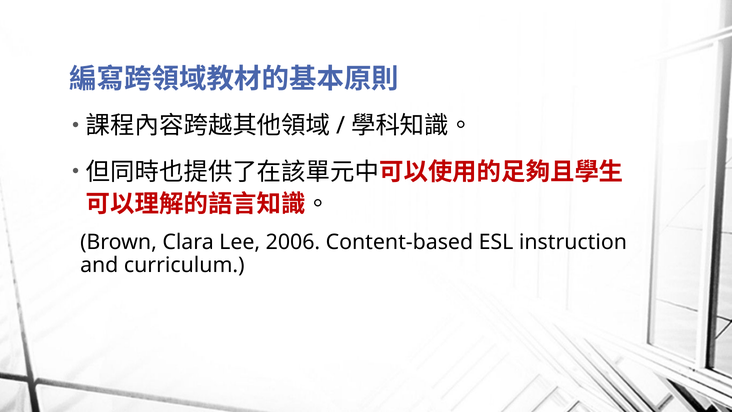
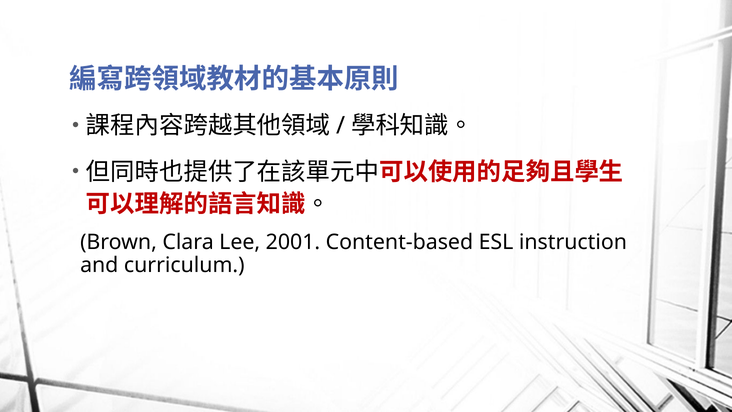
2006: 2006 -> 2001
